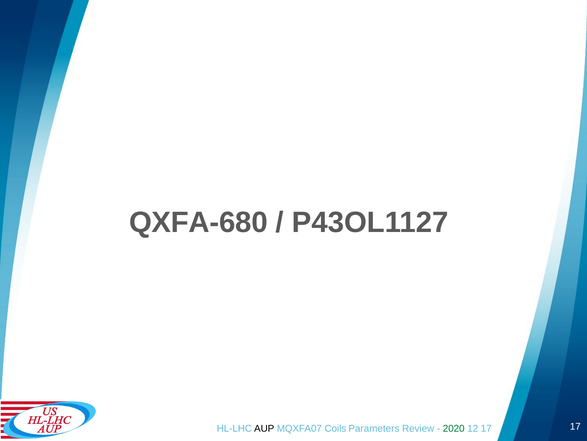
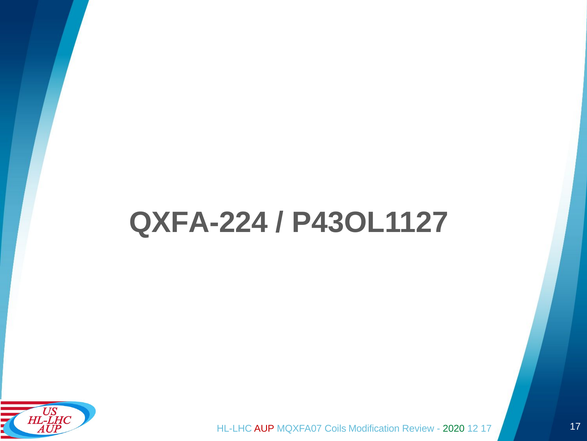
QXFA-680: QXFA-680 -> QXFA-224
AUP colour: black -> red
Parameters: Parameters -> Modification
